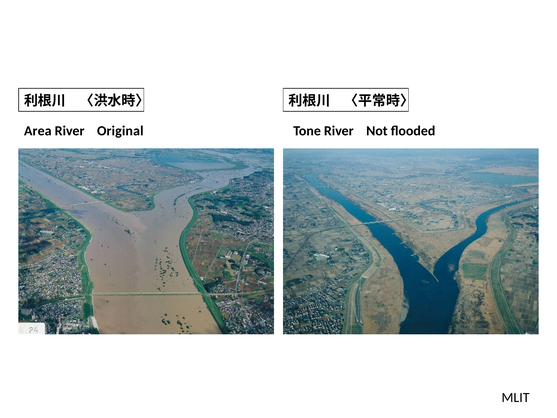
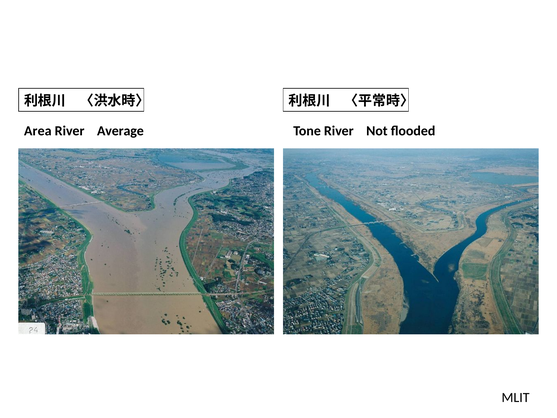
Original: Original -> Average
